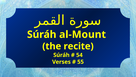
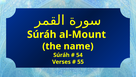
recite: recite -> name
